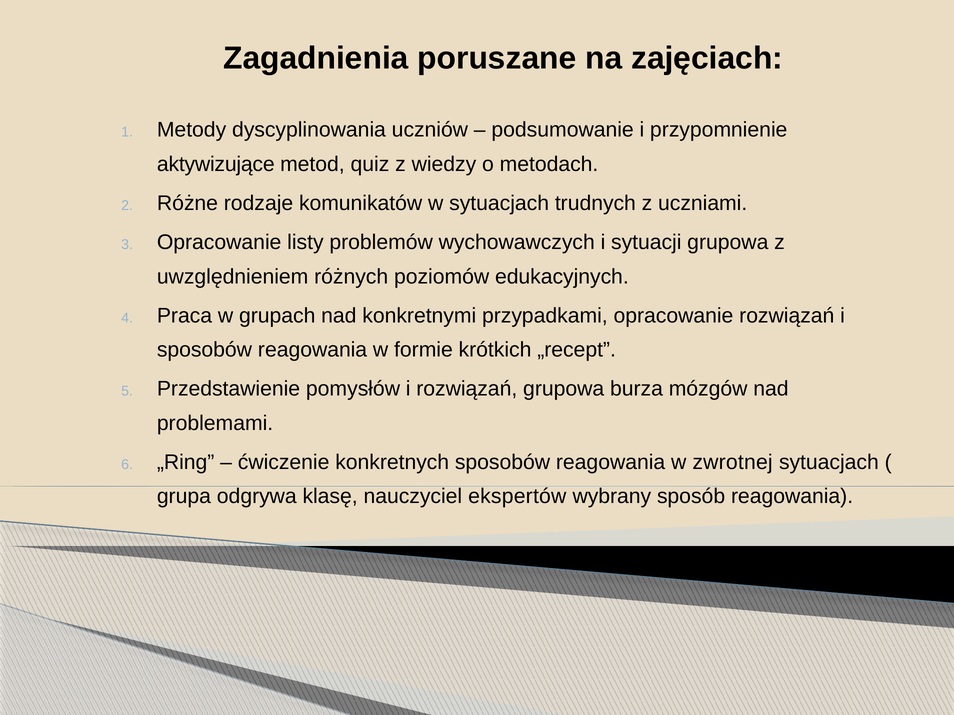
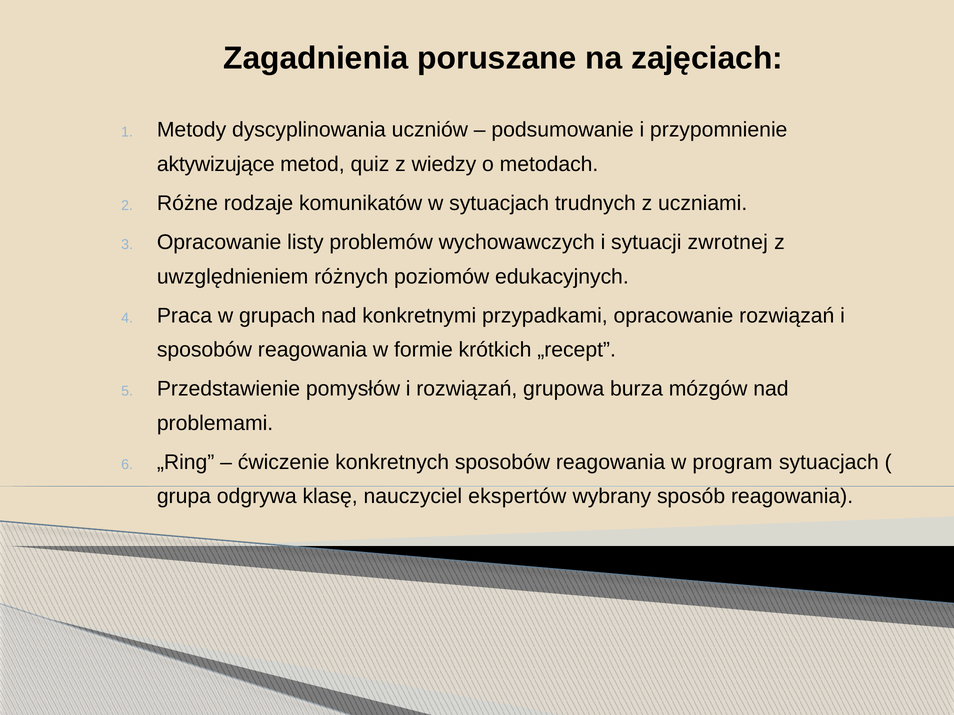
sytuacji grupowa: grupowa -> zwrotnej
zwrotnej: zwrotnej -> program
